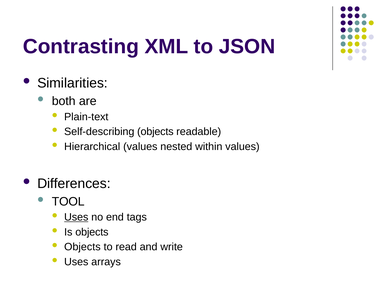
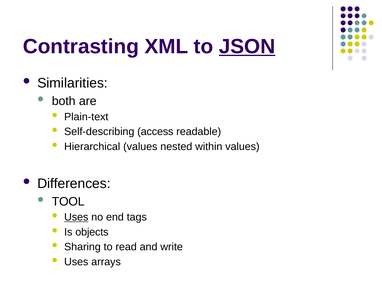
JSON underline: none -> present
Self-describing objects: objects -> access
Objects at (82, 247): Objects -> Sharing
